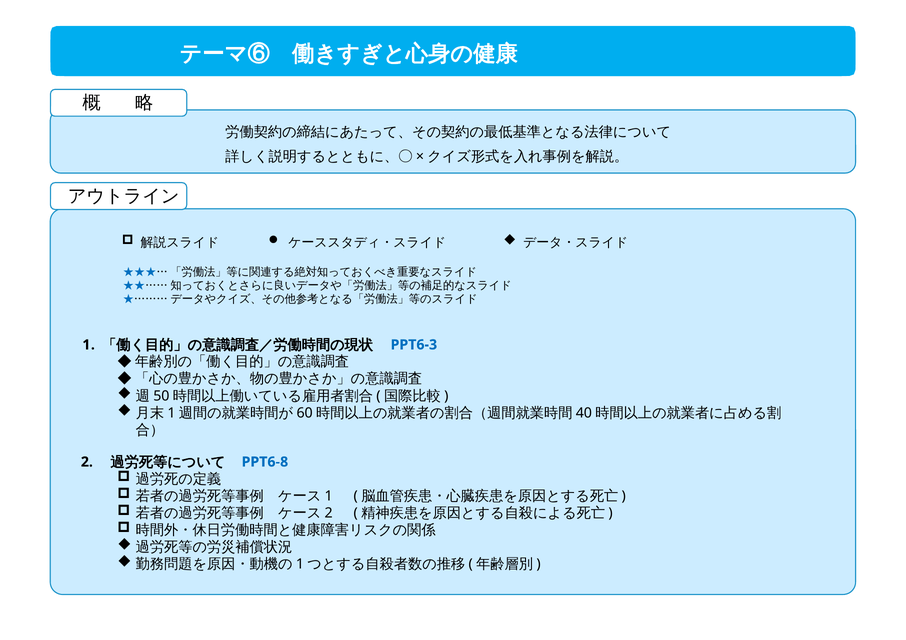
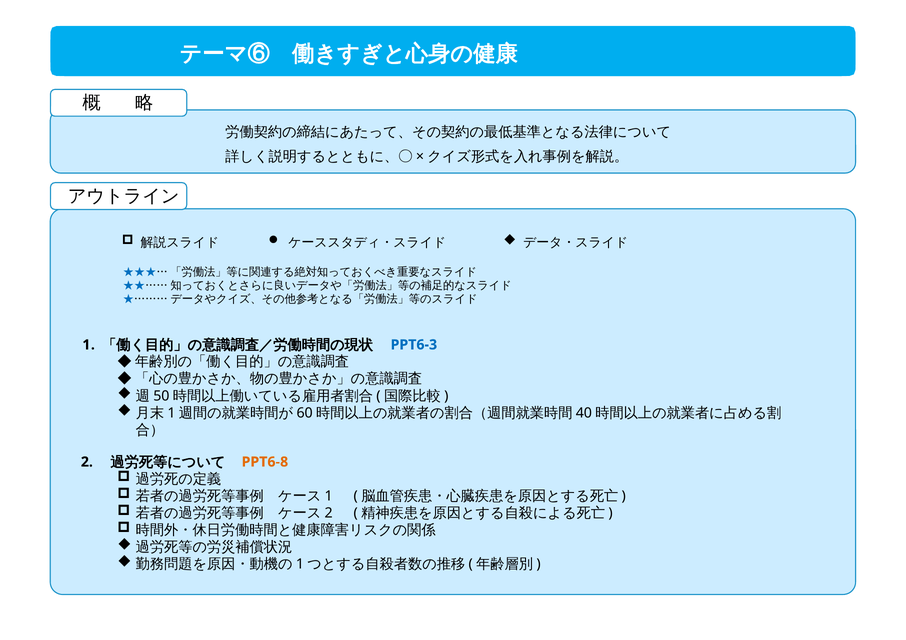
PPT6-8 colour: blue -> orange
